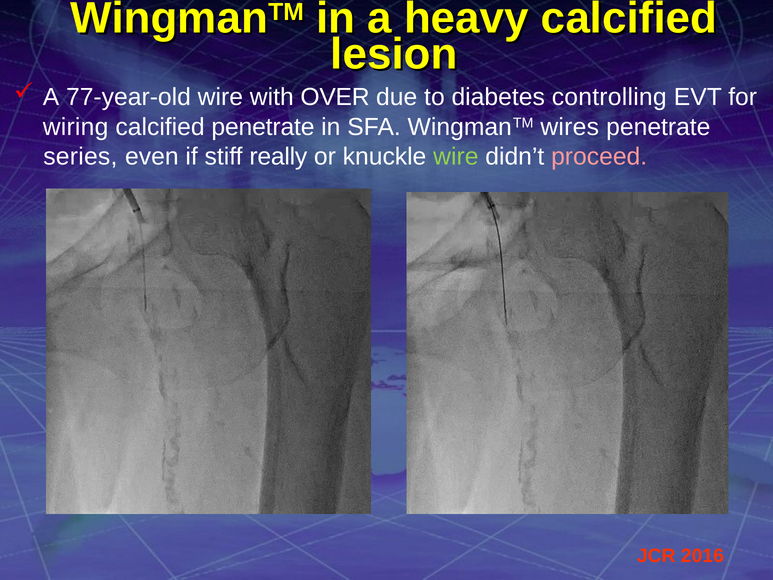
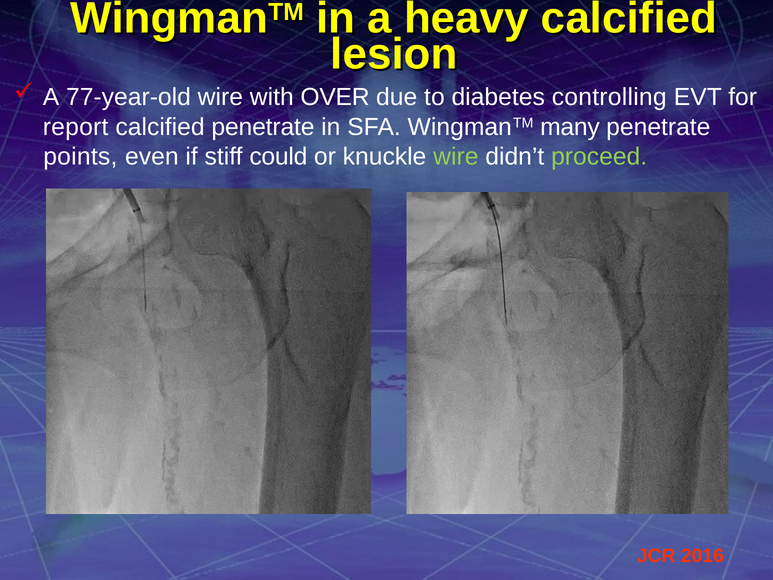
wiring at (76, 127): wiring -> report
wires: wires -> many
series: series -> points
really: really -> could
proceed colour: pink -> light green
